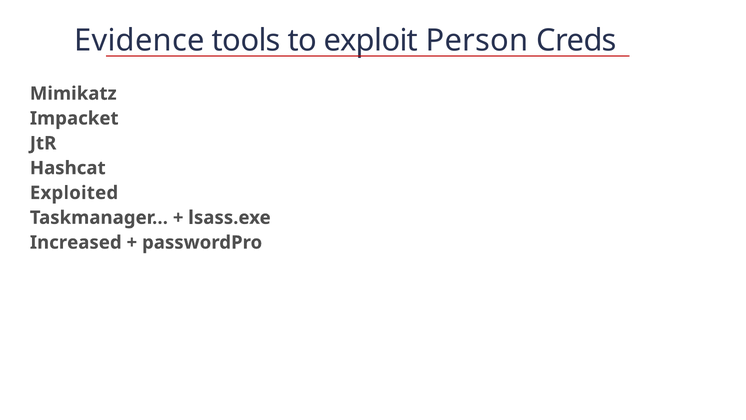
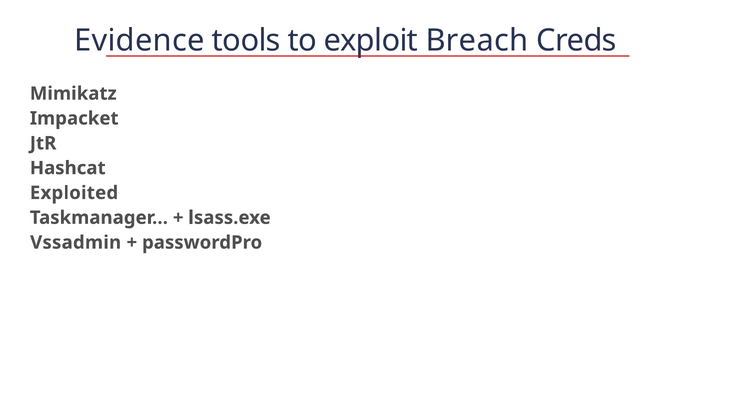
Person: Person -> Breach
Increased: Increased -> Vssadmin
